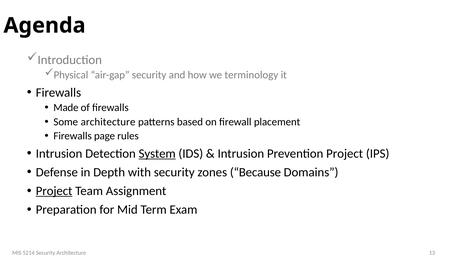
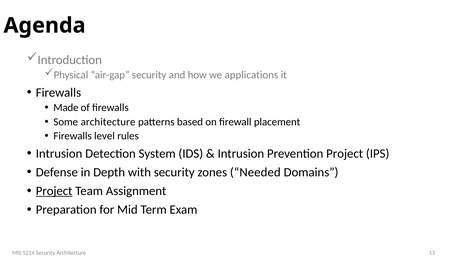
terminology: terminology -> applications
page: page -> level
System underline: present -> none
Because: Because -> Needed
